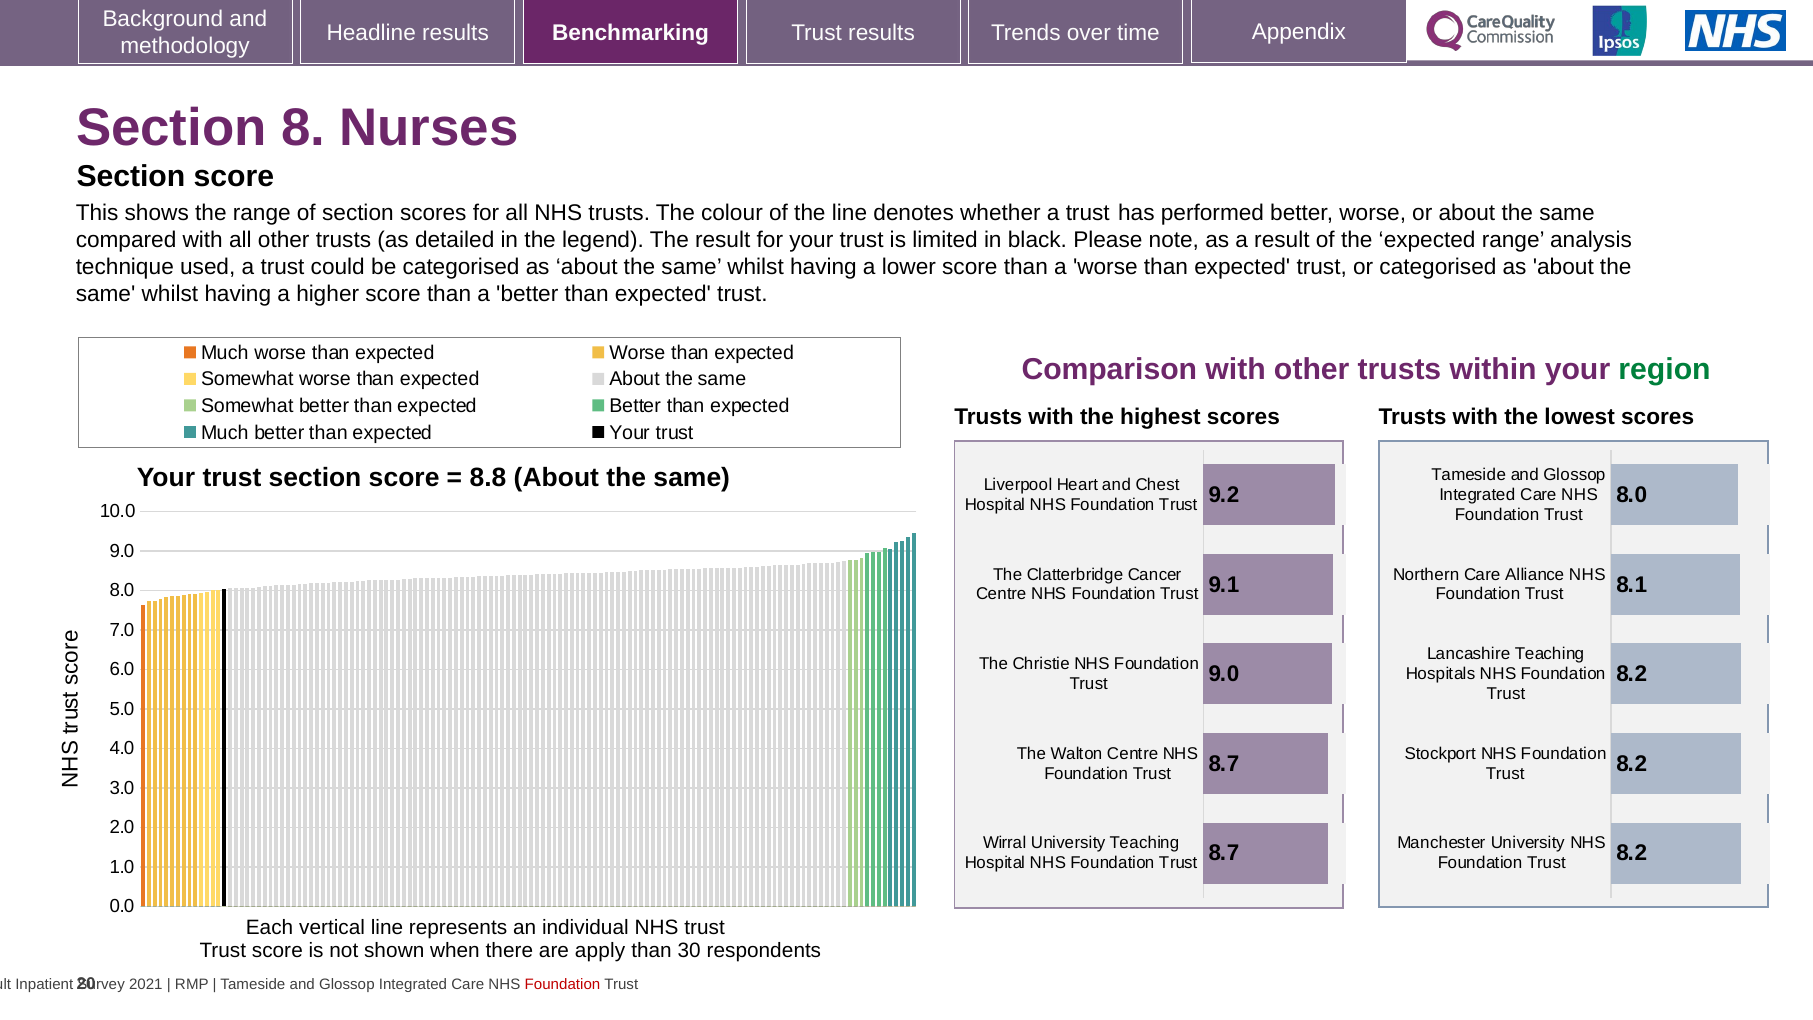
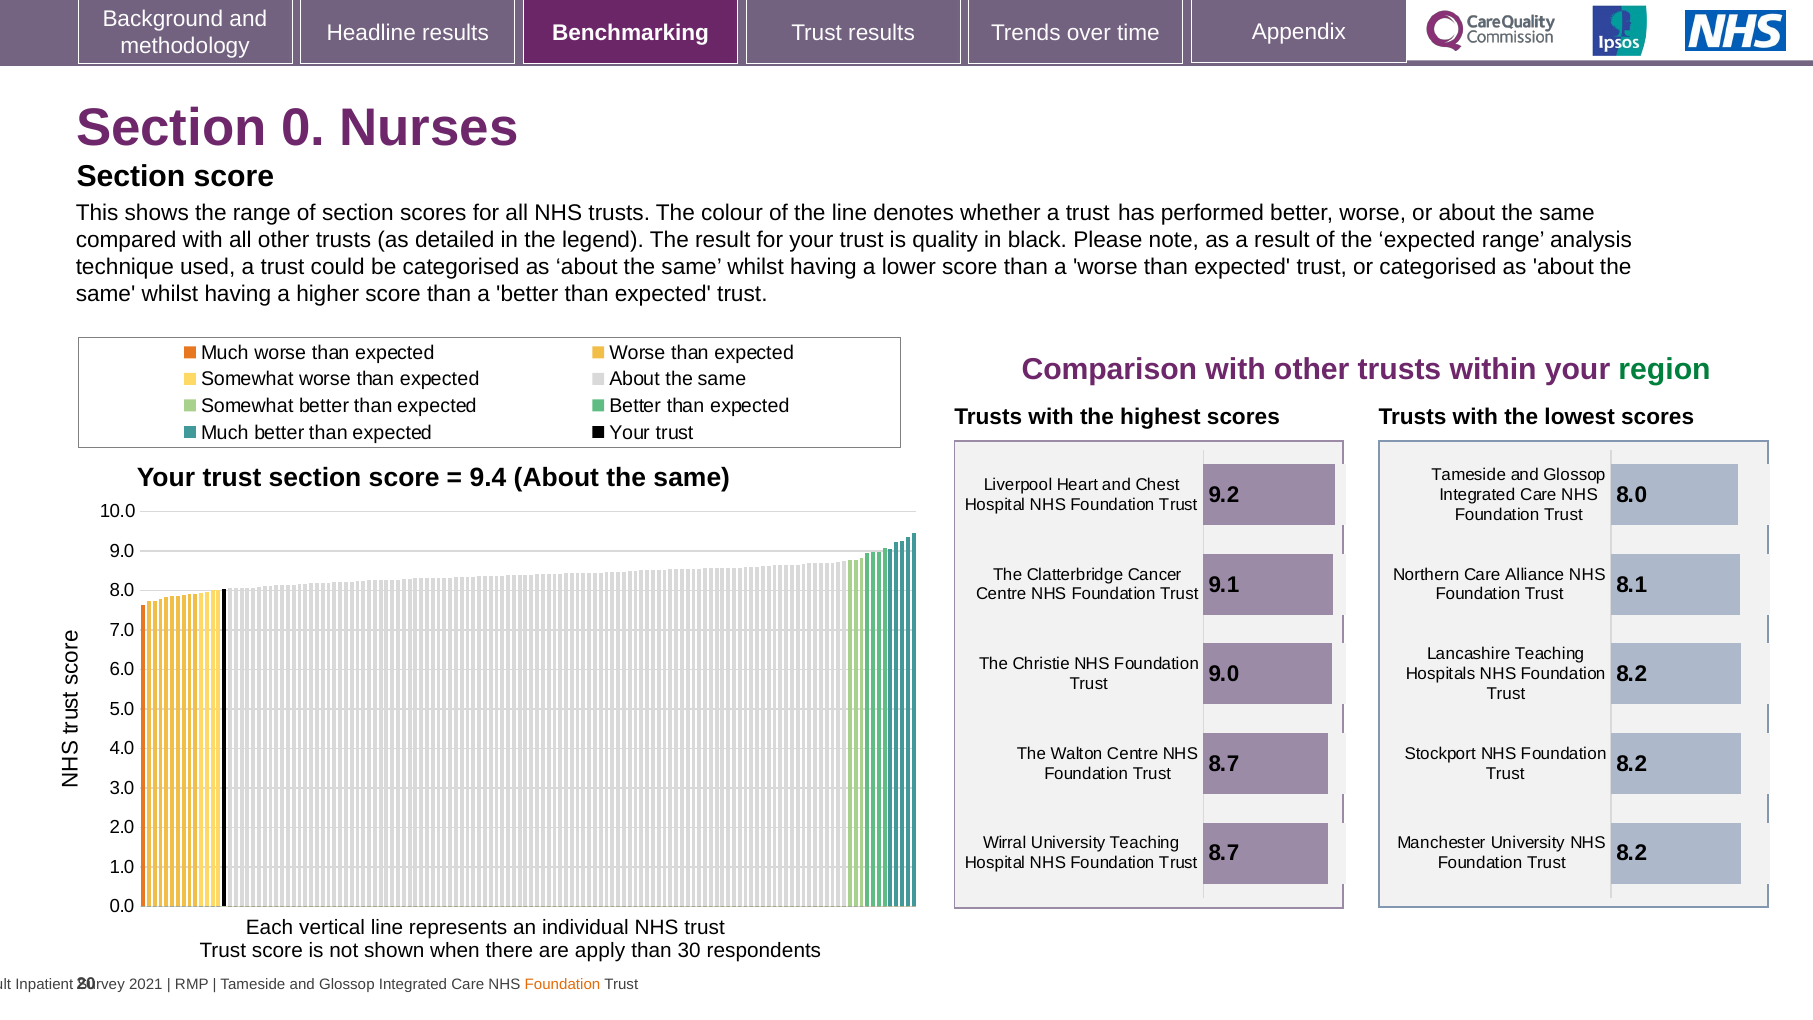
8: 8 -> 0
limited: limited -> quality
8.8: 8.8 -> 9.4
Foundation at (562, 984) colour: red -> orange
